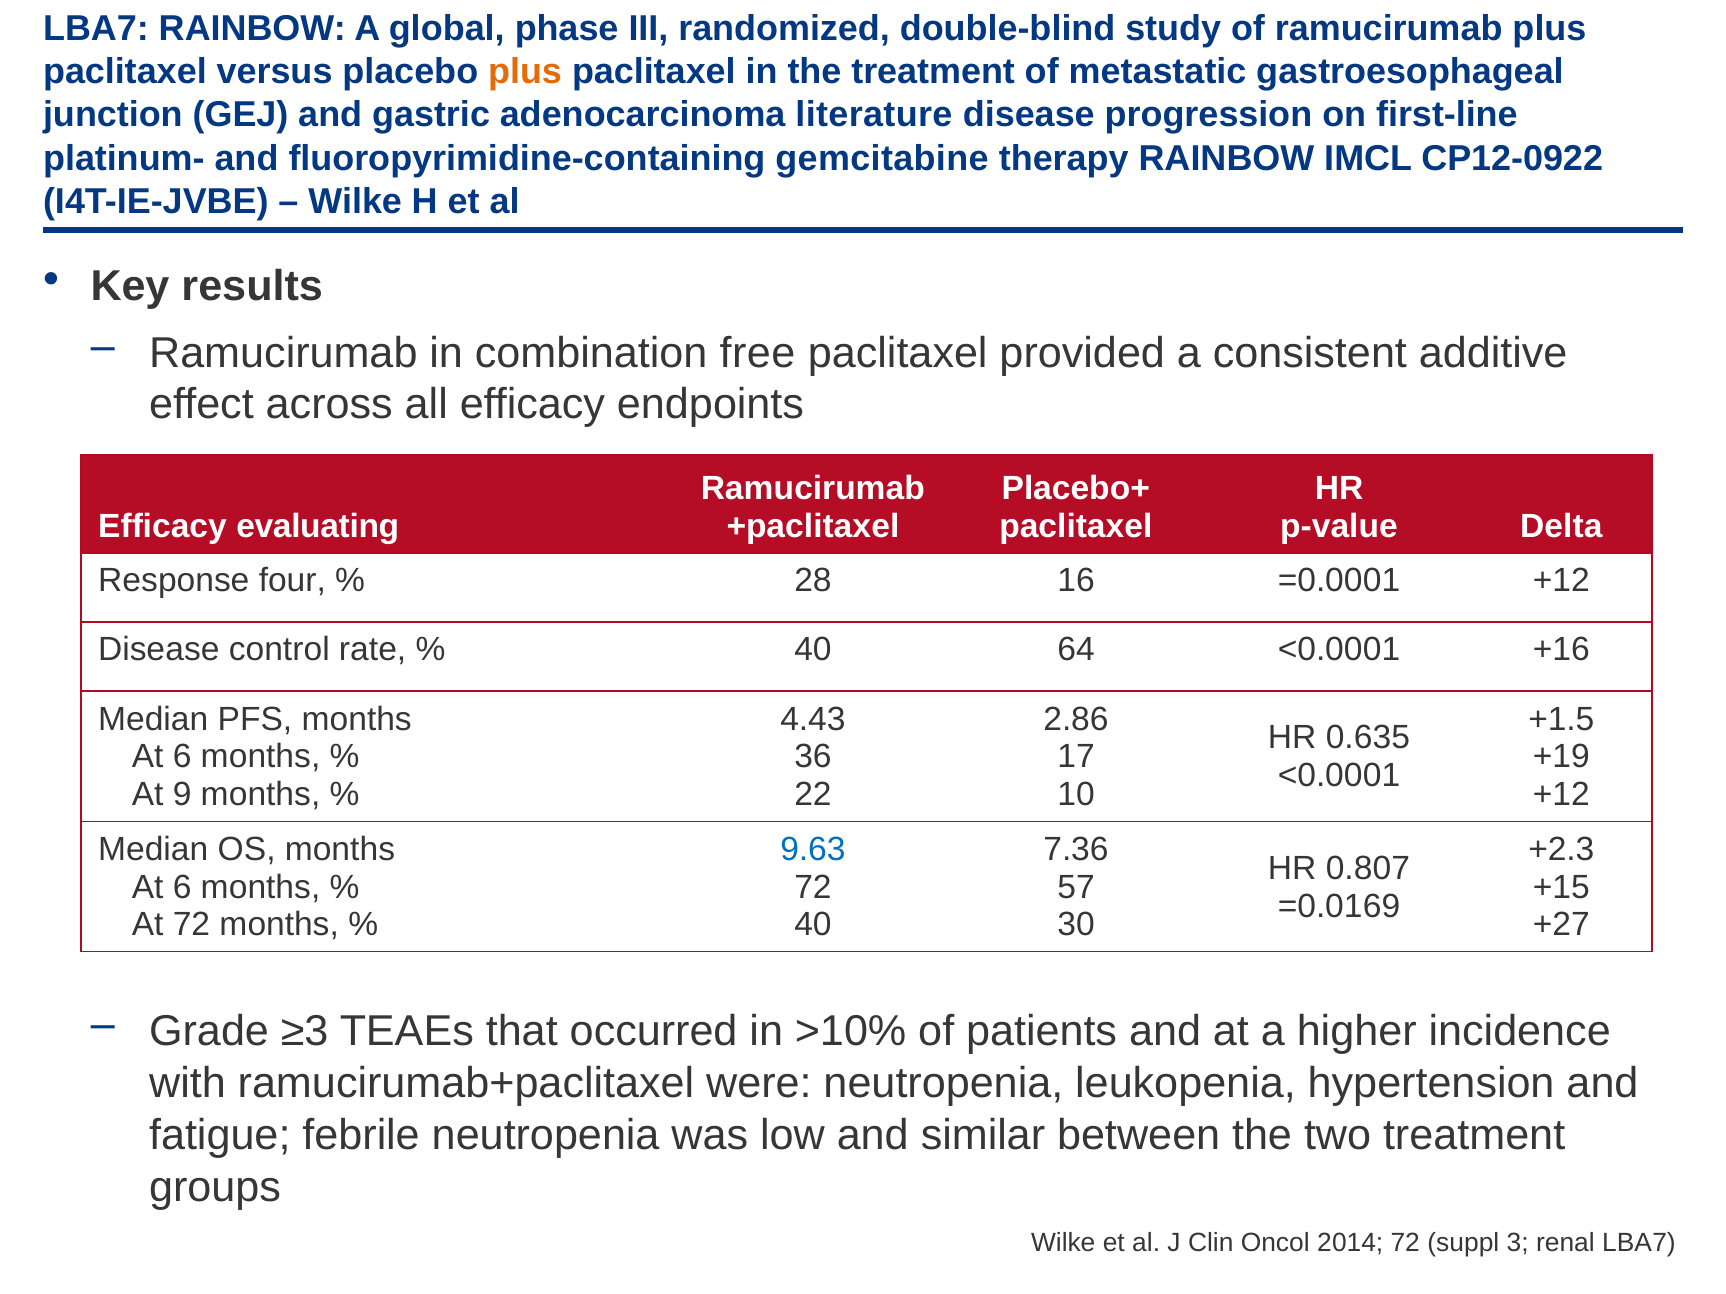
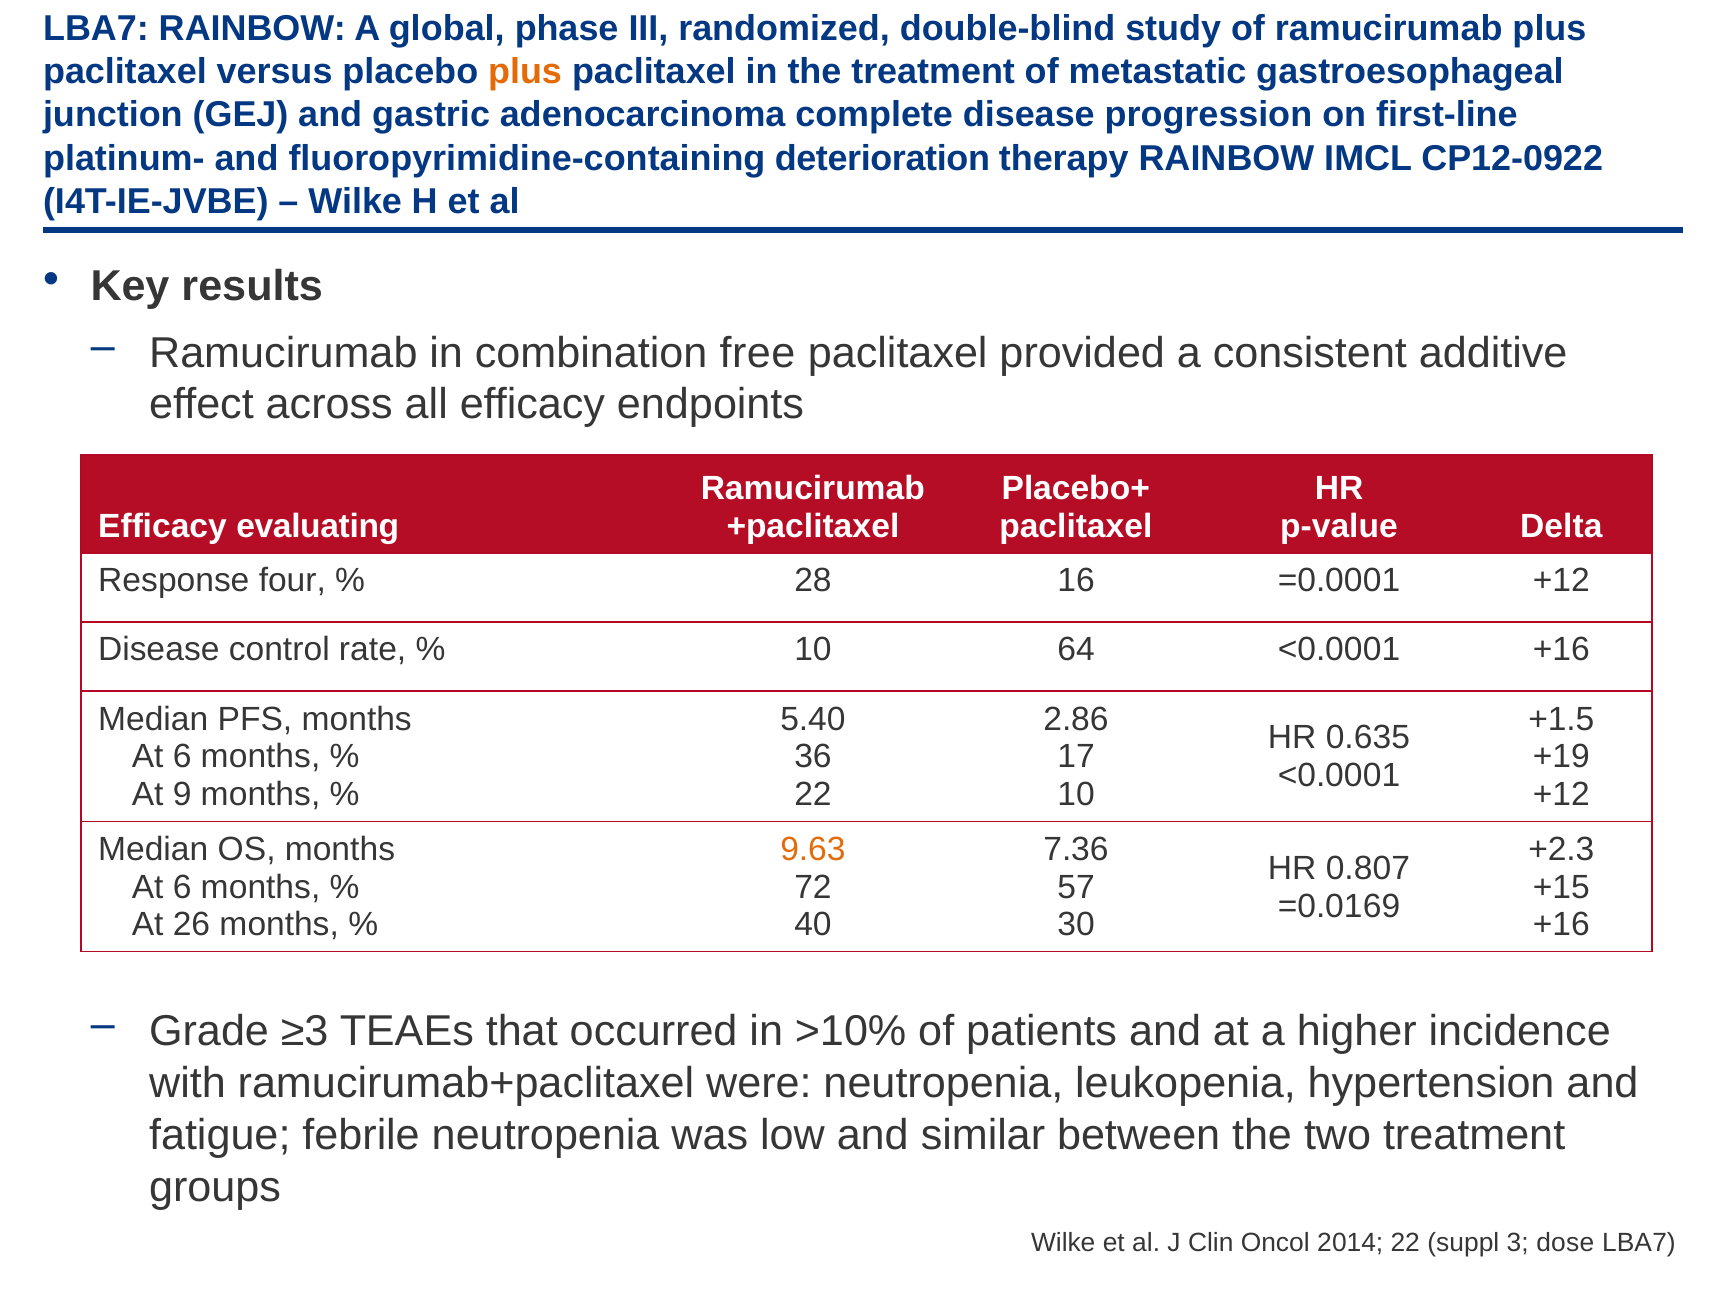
literature: literature -> complete
gemcitabine: gemcitabine -> deterioration
40 at (813, 650): 40 -> 10
4.43: 4.43 -> 5.40
9.63 colour: blue -> orange
At 72: 72 -> 26
+27 at (1561, 925): +27 -> +16
2014 72: 72 -> 22
renal: renal -> dose
